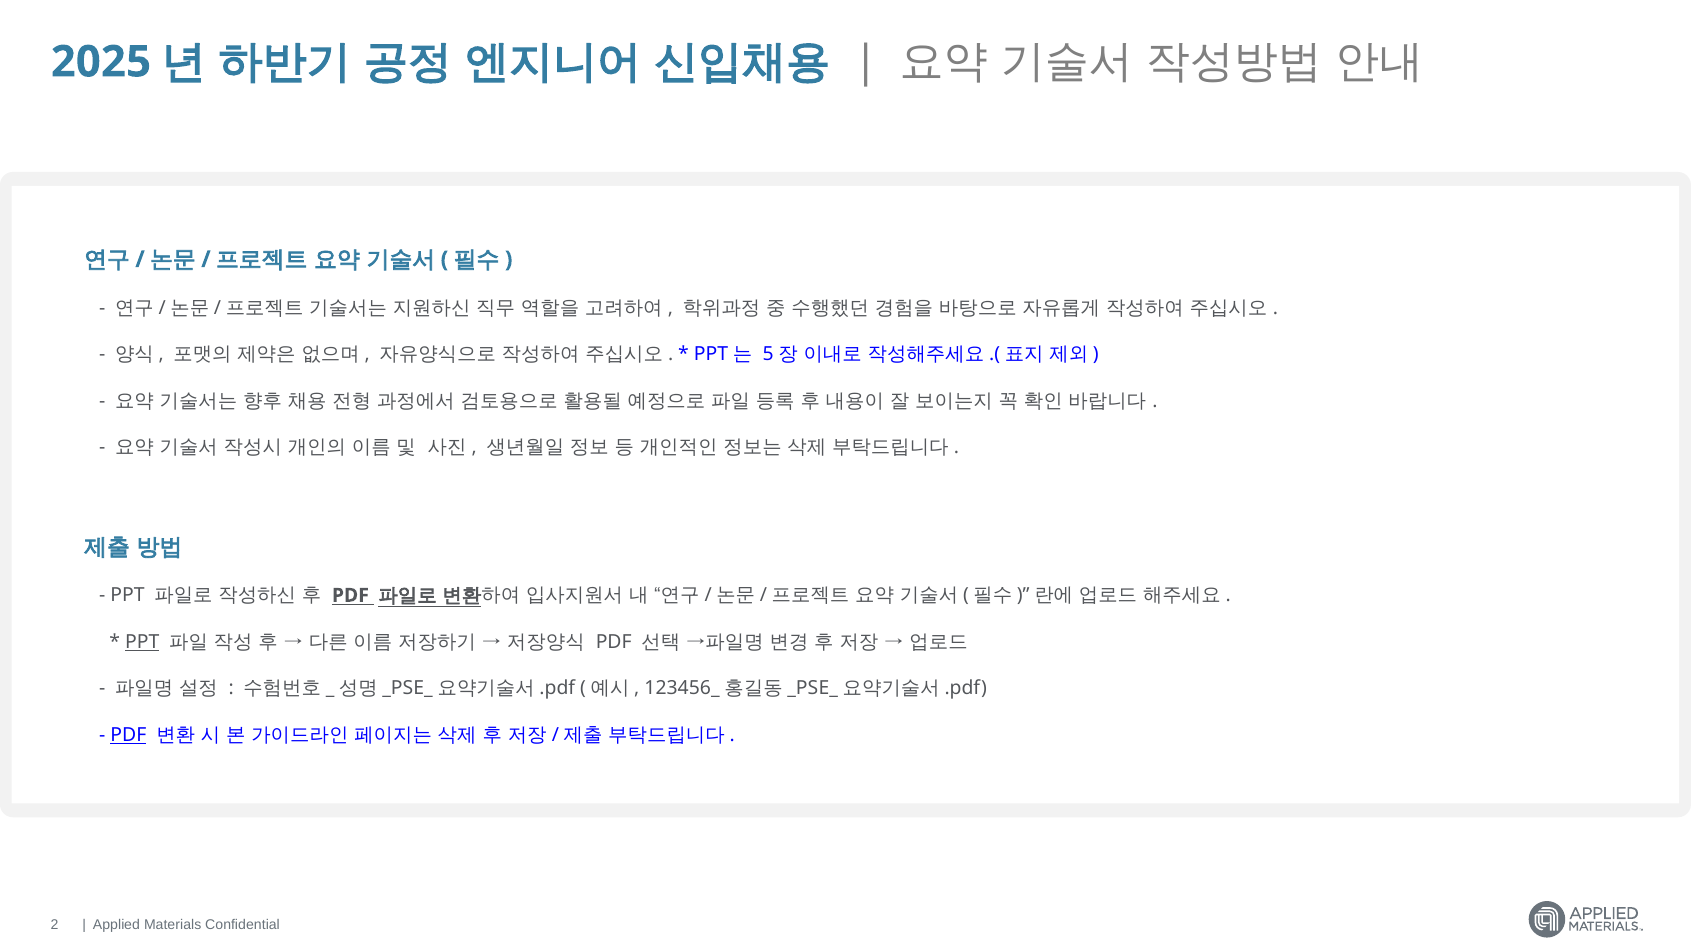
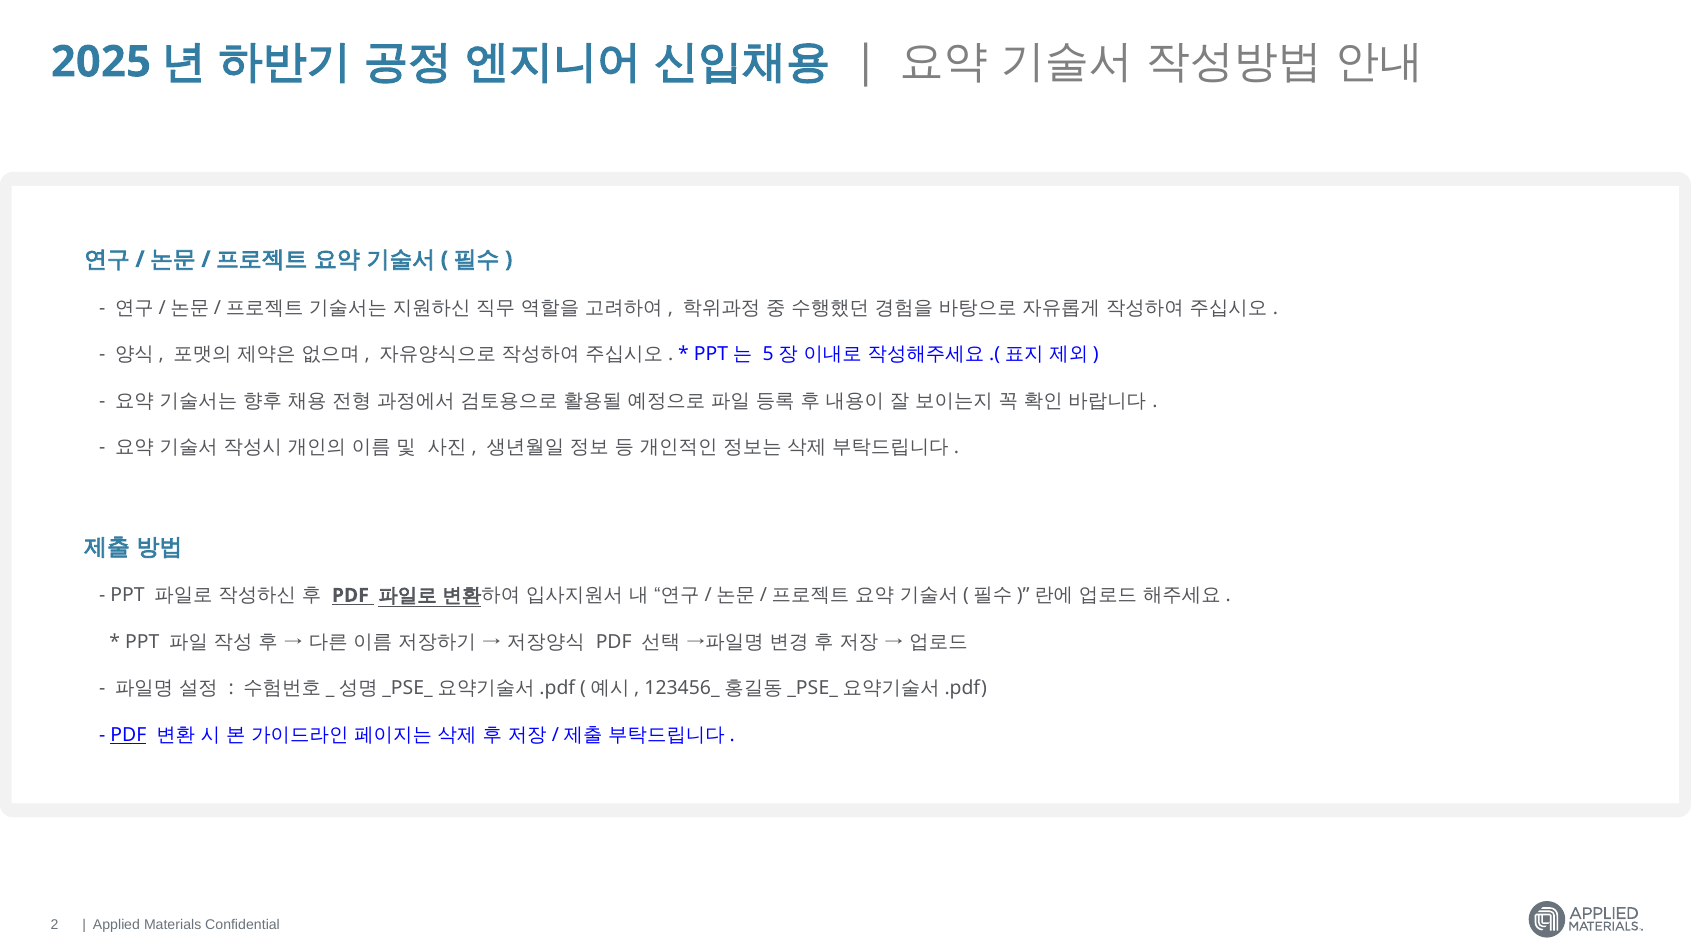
PPT at (142, 642) underline: present -> none
